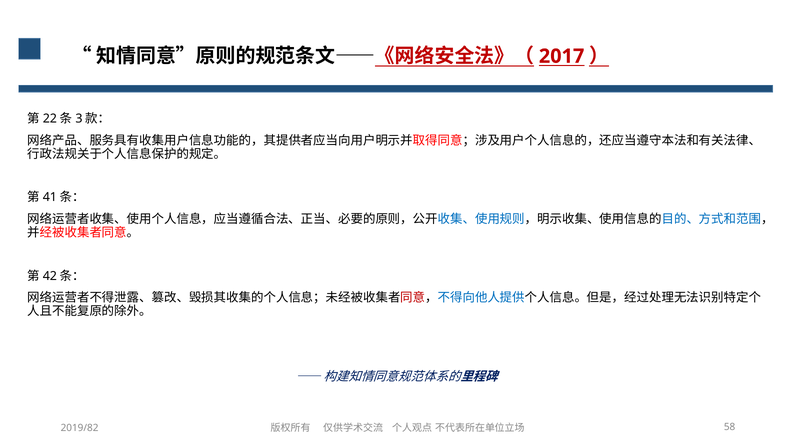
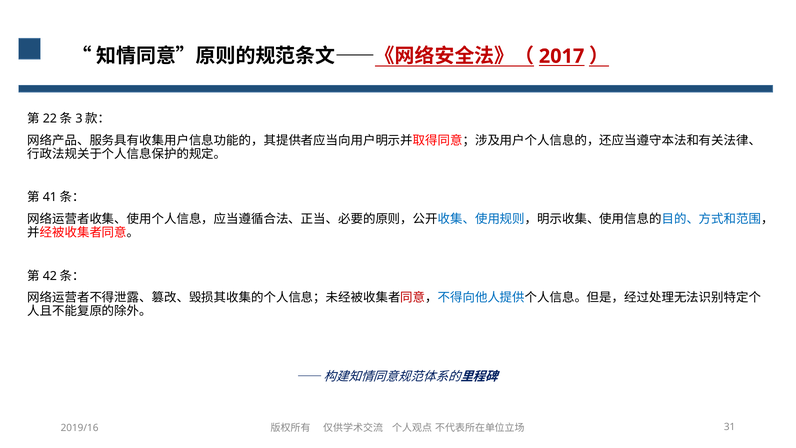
2019/82: 2019/82 -> 2019/16
58: 58 -> 31
